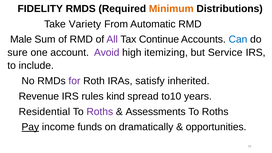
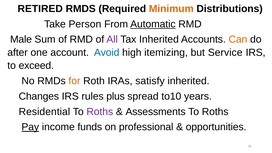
FIDELITY: FIDELITY -> RETIRED
Variety: Variety -> Person
Automatic underline: none -> present
Tax Continue: Continue -> Inherited
Can colour: blue -> orange
sure: sure -> after
Avoid colour: purple -> blue
include: include -> exceed
for colour: purple -> orange
Revenue: Revenue -> Changes
kind: kind -> plus
dramatically: dramatically -> professional
